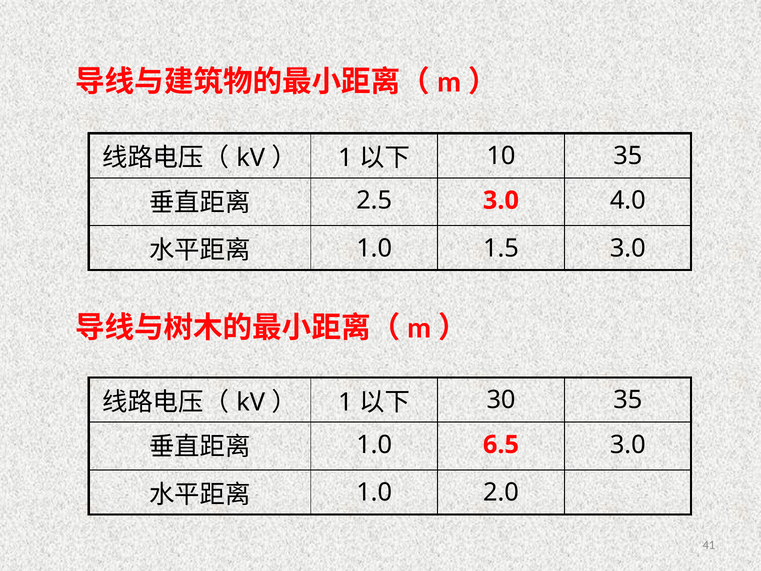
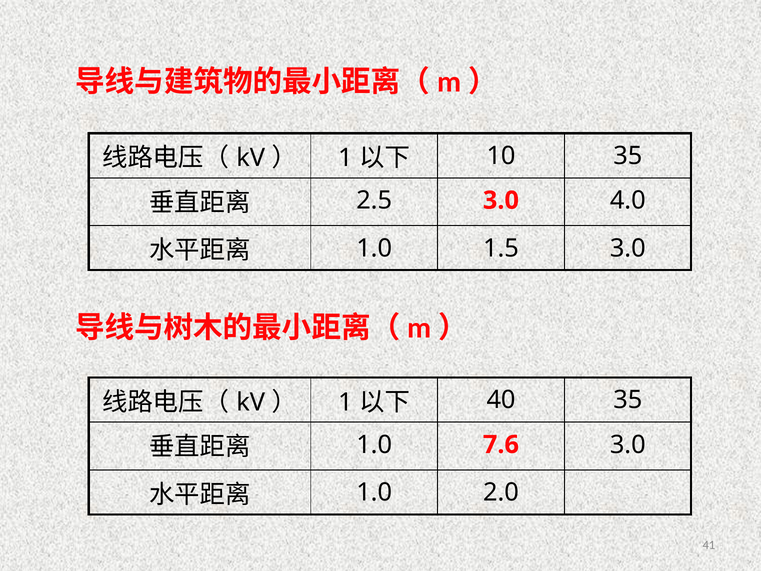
30: 30 -> 40
6.5: 6.5 -> 7.6
